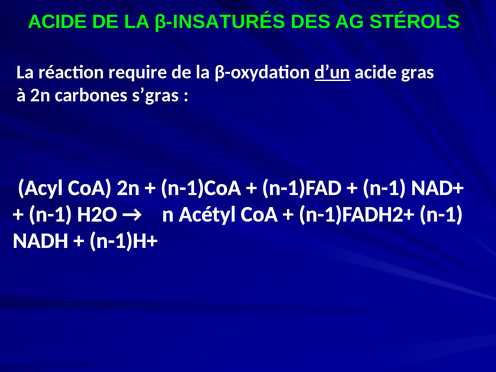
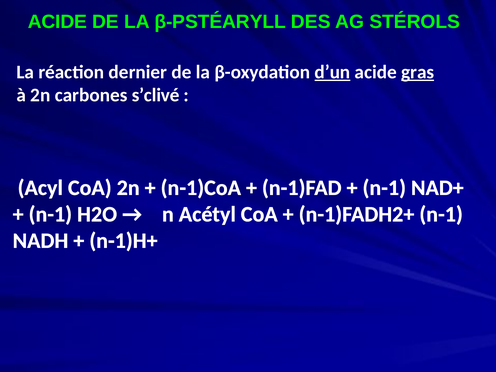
β-INSATURÉS: β-INSATURÉS -> β-PSTÉARYLL
require: require -> dernier
gras underline: none -> present
s’gras: s’gras -> s’clivé
